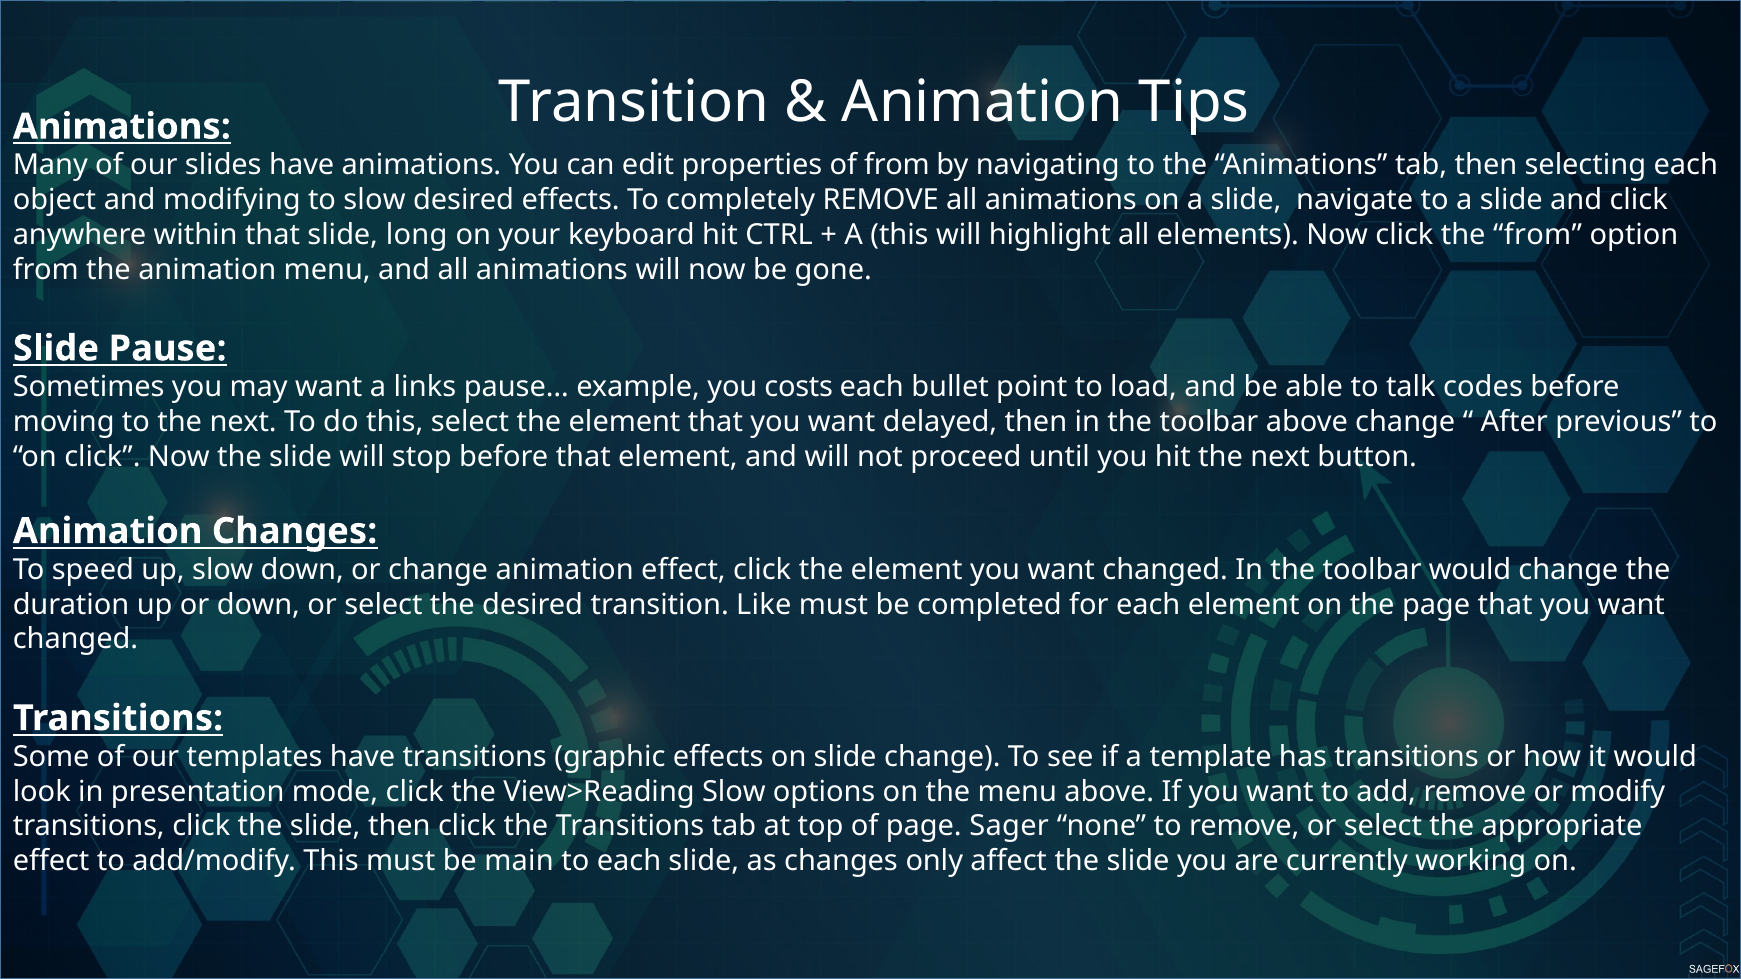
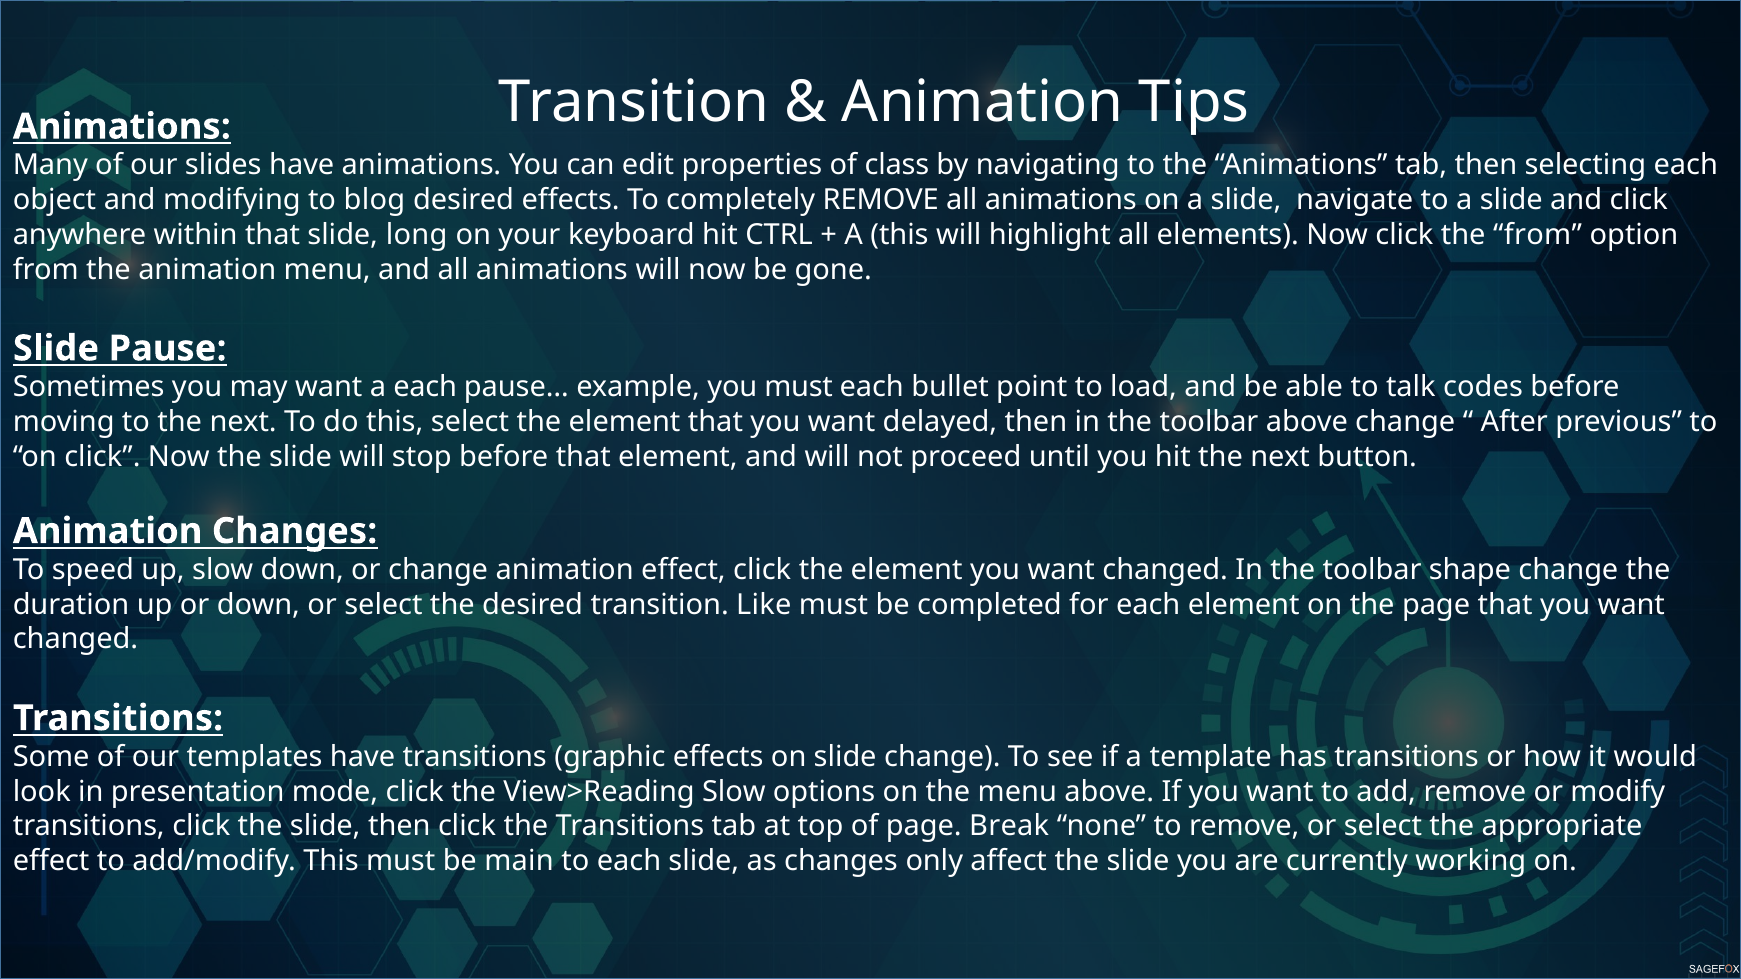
of from: from -> class
to slow: slow -> blog
a links: links -> each
you costs: costs -> must
toolbar would: would -> shape
Sager: Sager -> Break
